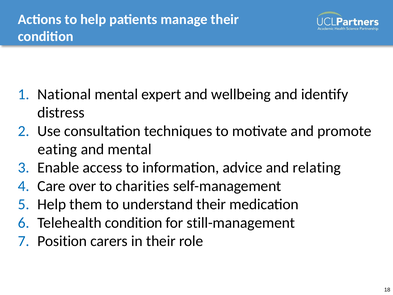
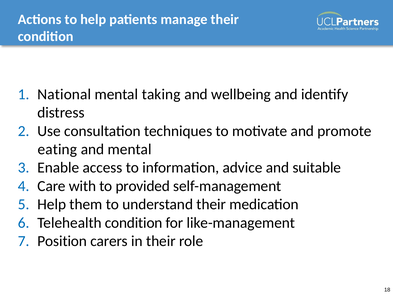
expert: expert -> taking
relating: relating -> suitable
over: over -> with
charities: charities -> provided
still-management: still-management -> like-management
